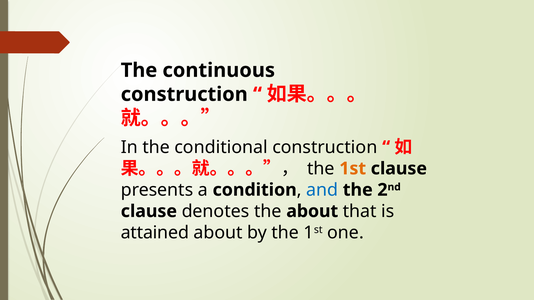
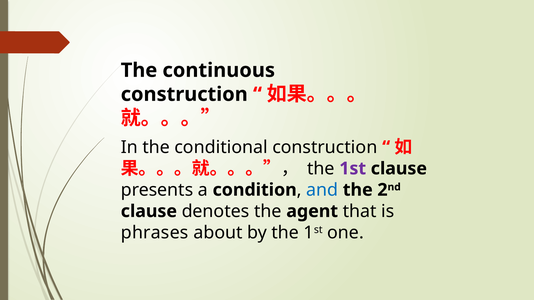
1st at (353, 169) colour: orange -> purple
the about: about -> agent
attained: attained -> phrases
